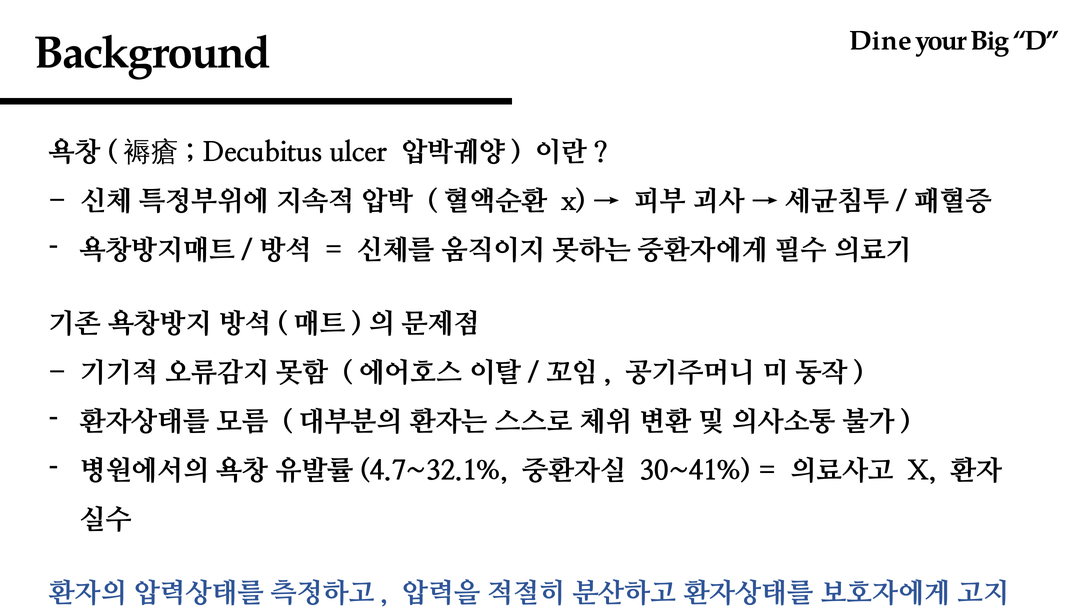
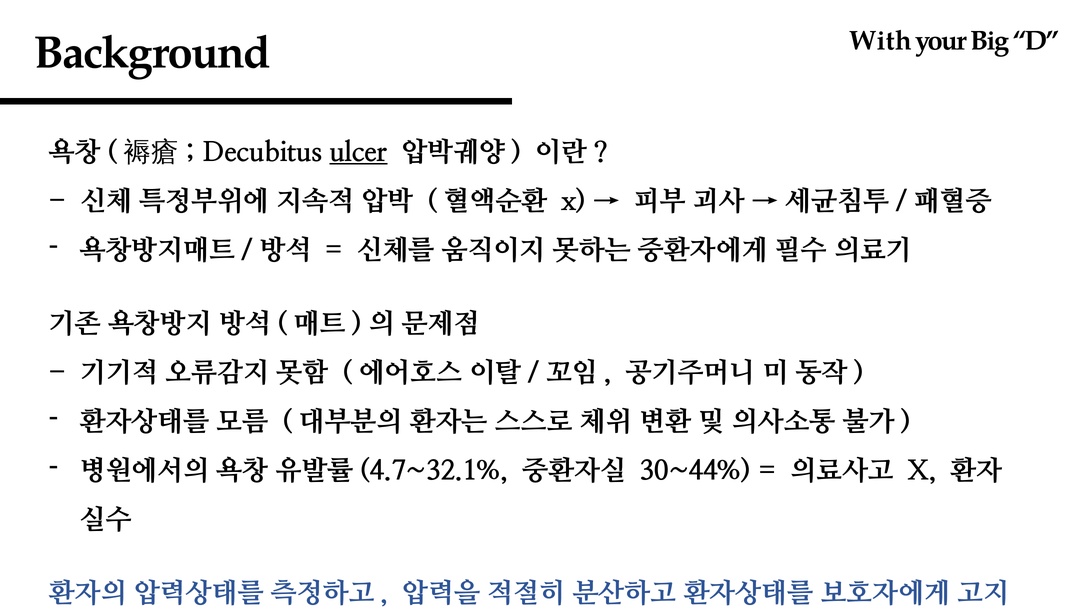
Dine: Dine -> With
ulcer underline: none -> present
30~41%: 30~41% -> 30~44%
